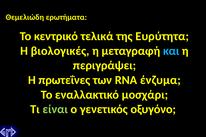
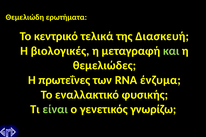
Ευρύτητα: Ευρύτητα -> Διασκευή
και colour: light blue -> light green
περιγράψει: περιγράψει -> θεμελιώδες
μοσχάρι: μοσχάρι -> φυσικής
οξυγόνο: οξυγόνο -> γνωρίζω
